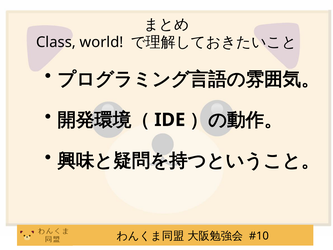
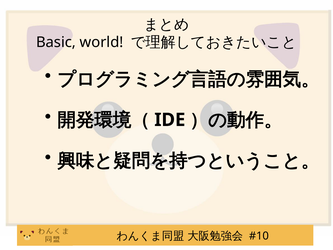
Class: Class -> Basic
